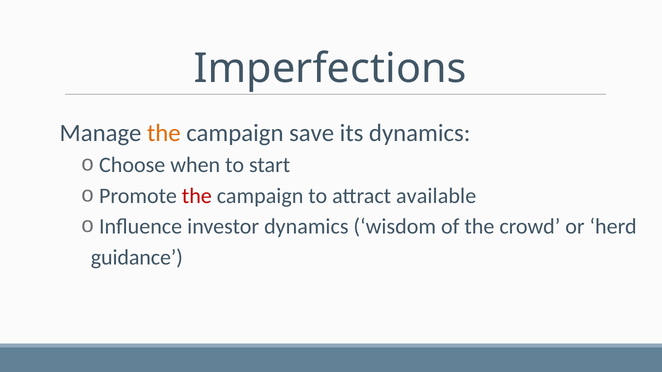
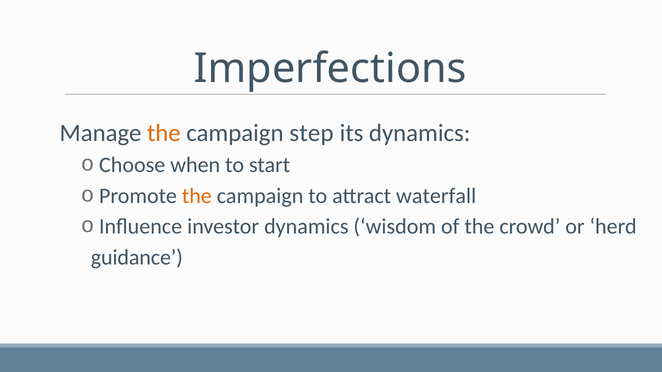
save: save -> step
the at (197, 196) colour: red -> orange
available: available -> waterfall
